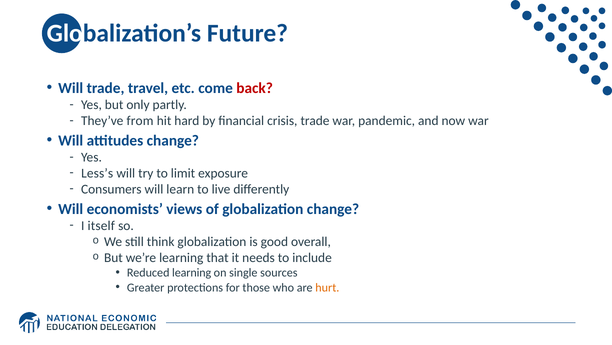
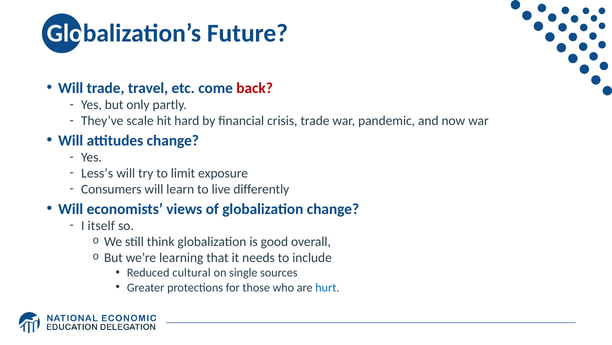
from: from -> scale
Reduced learning: learning -> cultural
hurt colour: orange -> blue
